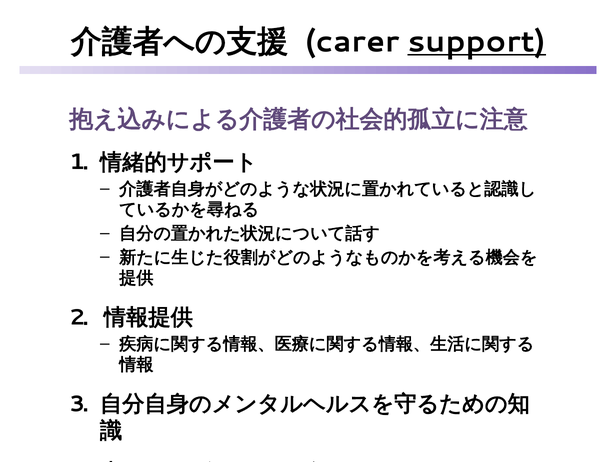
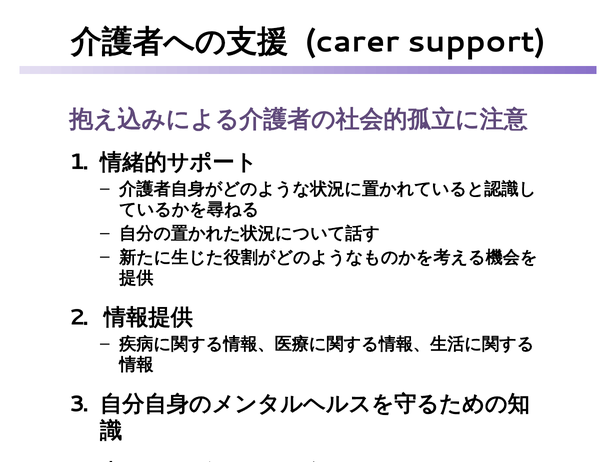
support underline: present -> none
